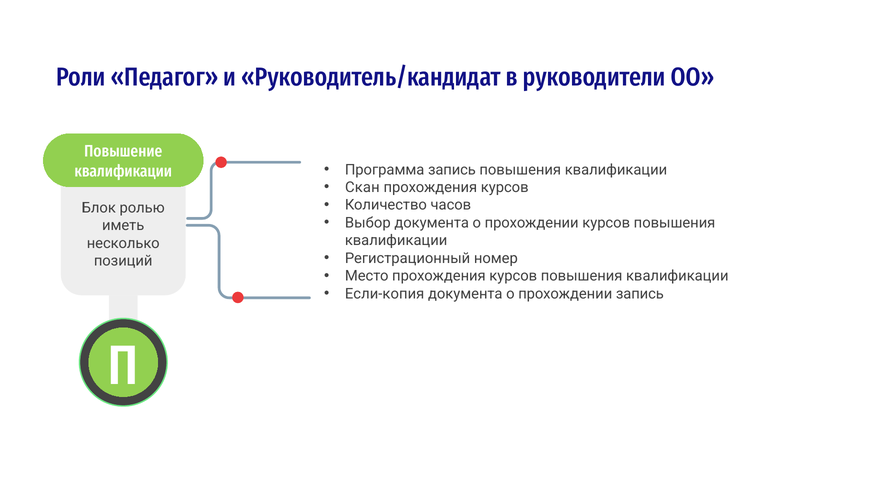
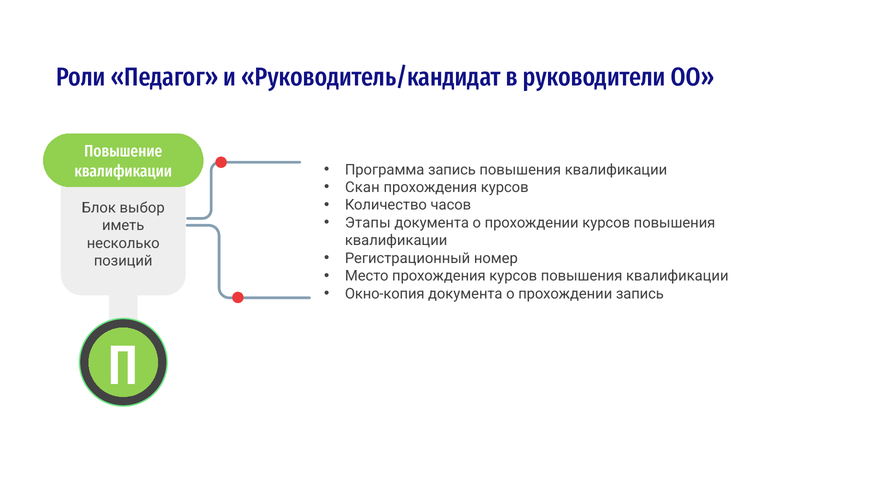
ролью: ролью -> выбор
Выбор: Выбор -> Этапы
Если-копия: Если-копия -> Окно-копия
